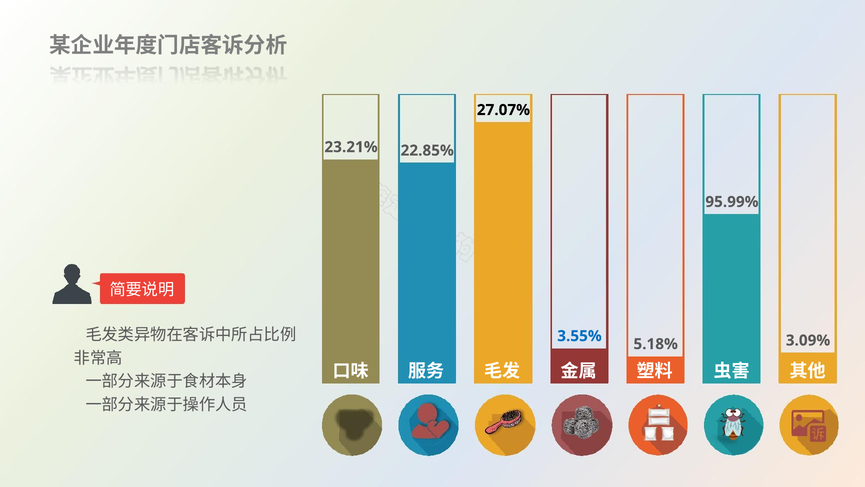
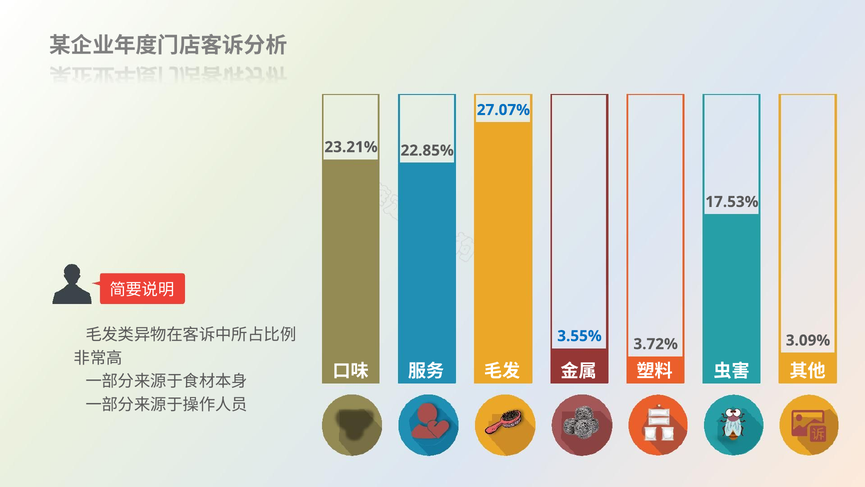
27.07% colour: black -> blue
95.99%: 95.99% -> 17.53%
5.18%: 5.18% -> 3.72%
